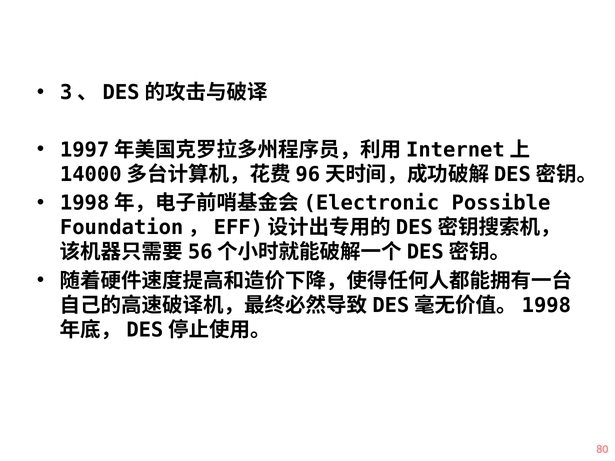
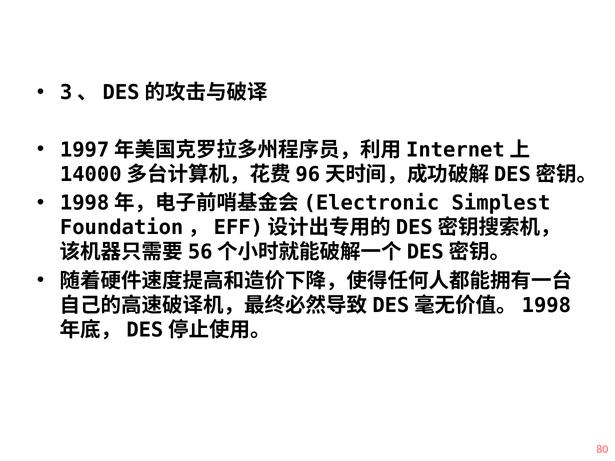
Possible: Possible -> Simplest
